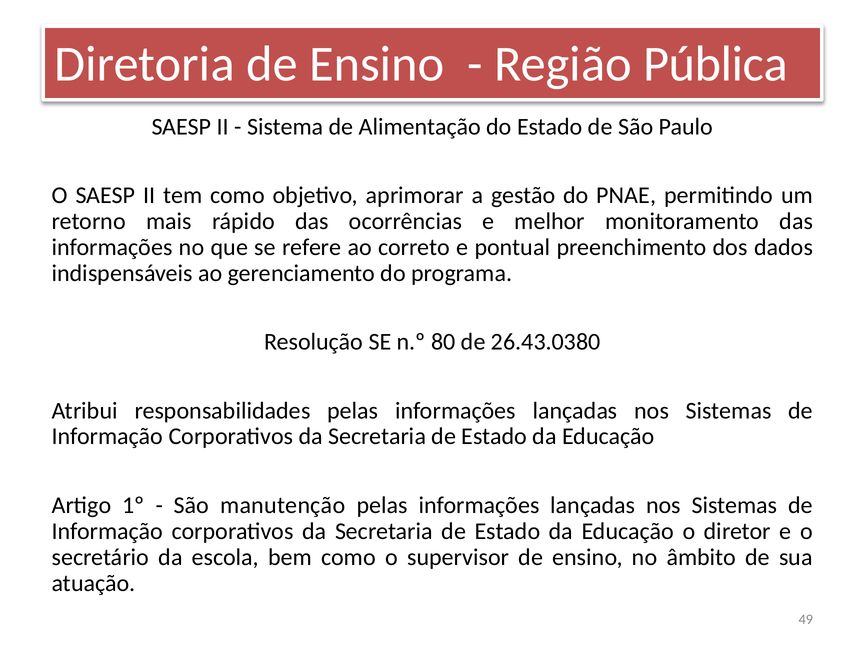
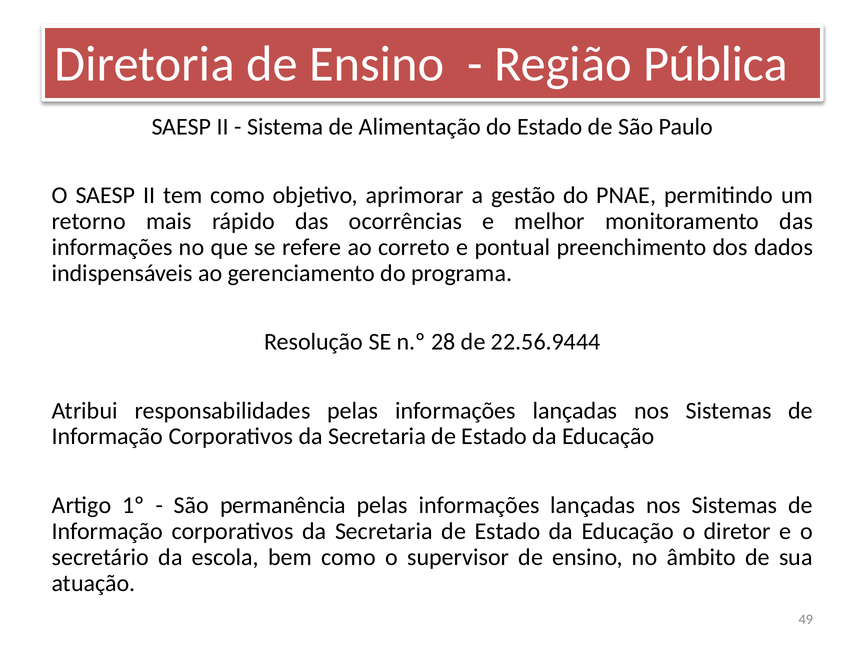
80: 80 -> 28
26.43.0380: 26.43.0380 -> 22.56.9444
manutenção: manutenção -> permanência
